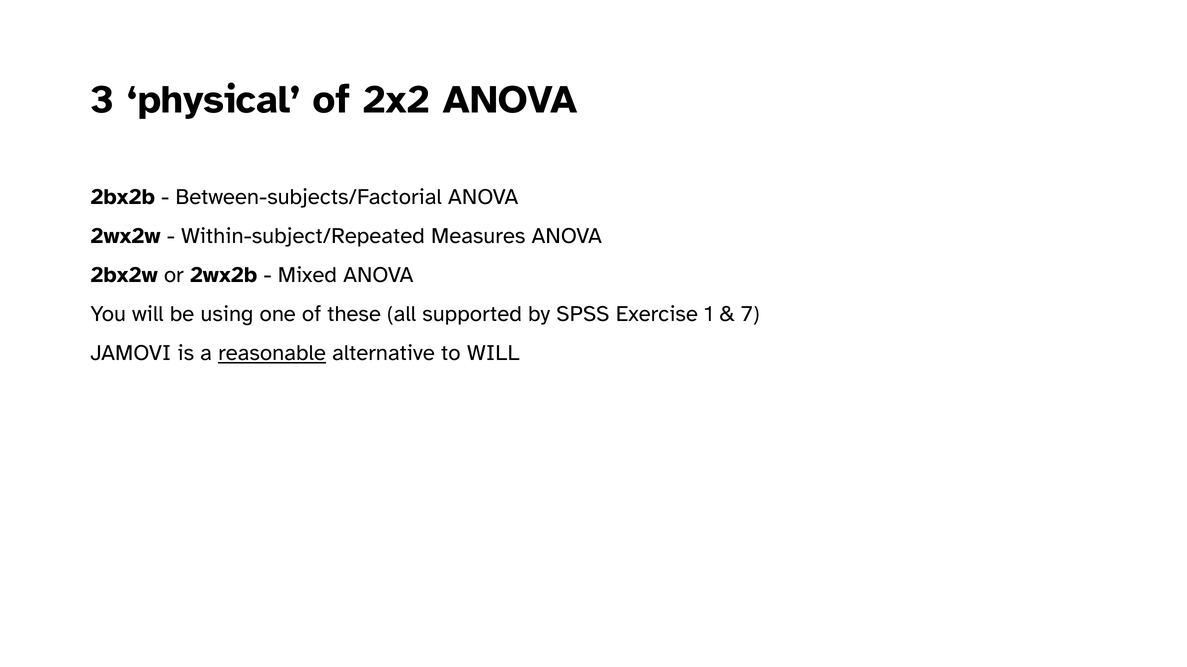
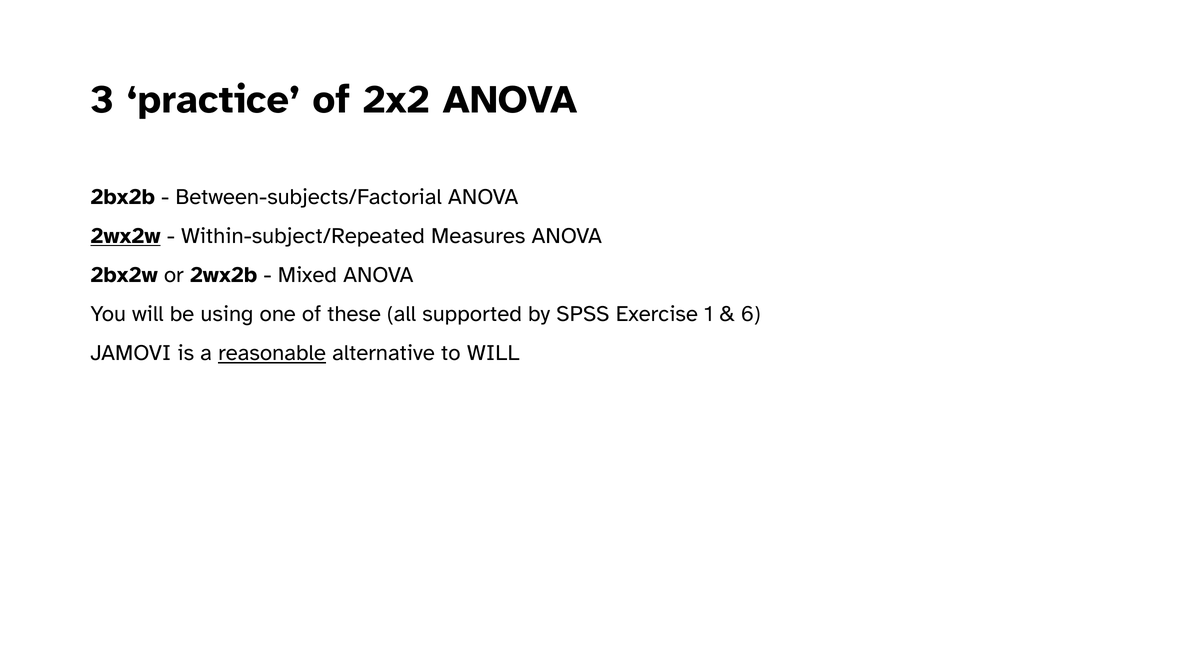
physical: physical -> practice
2wx2w underline: none -> present
7: 7 -> 6
